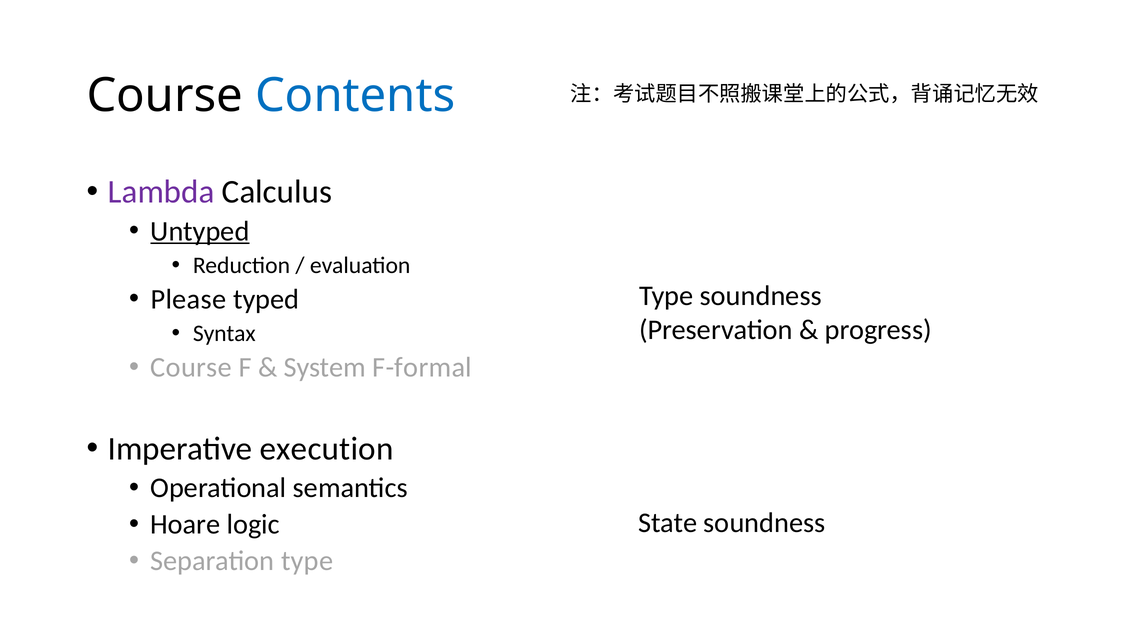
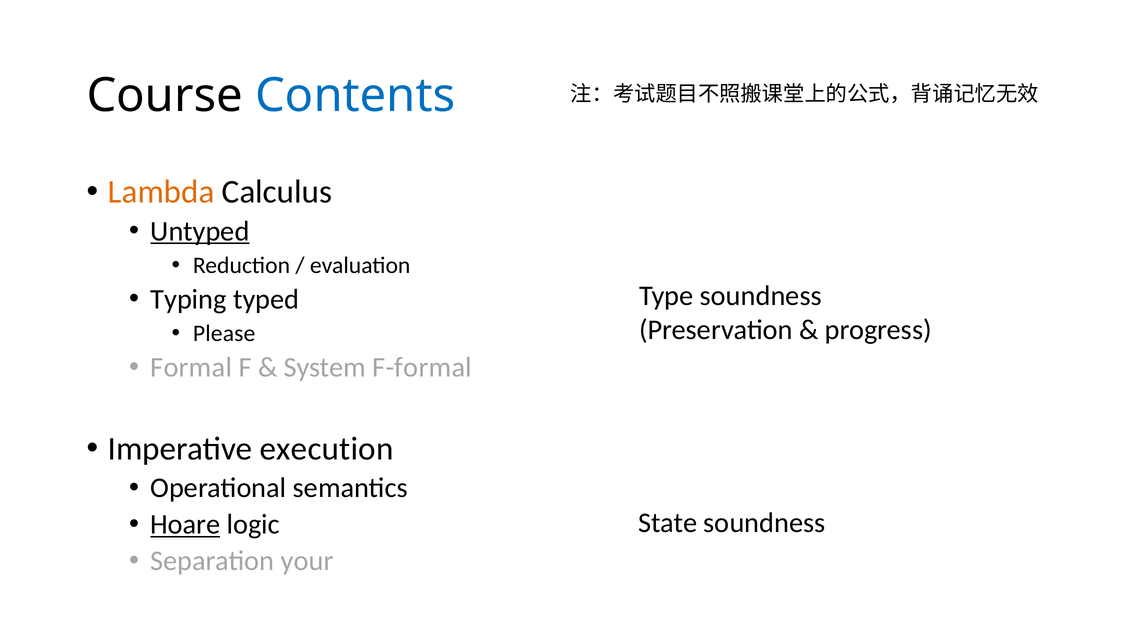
Lambda colour: purple -> orange
Please: Please -> Typing
Syntax: Syntax -> Please
Course at (191, 367): Course -> Formal
Hoare underline: none -> present
Separation type: type -> your
